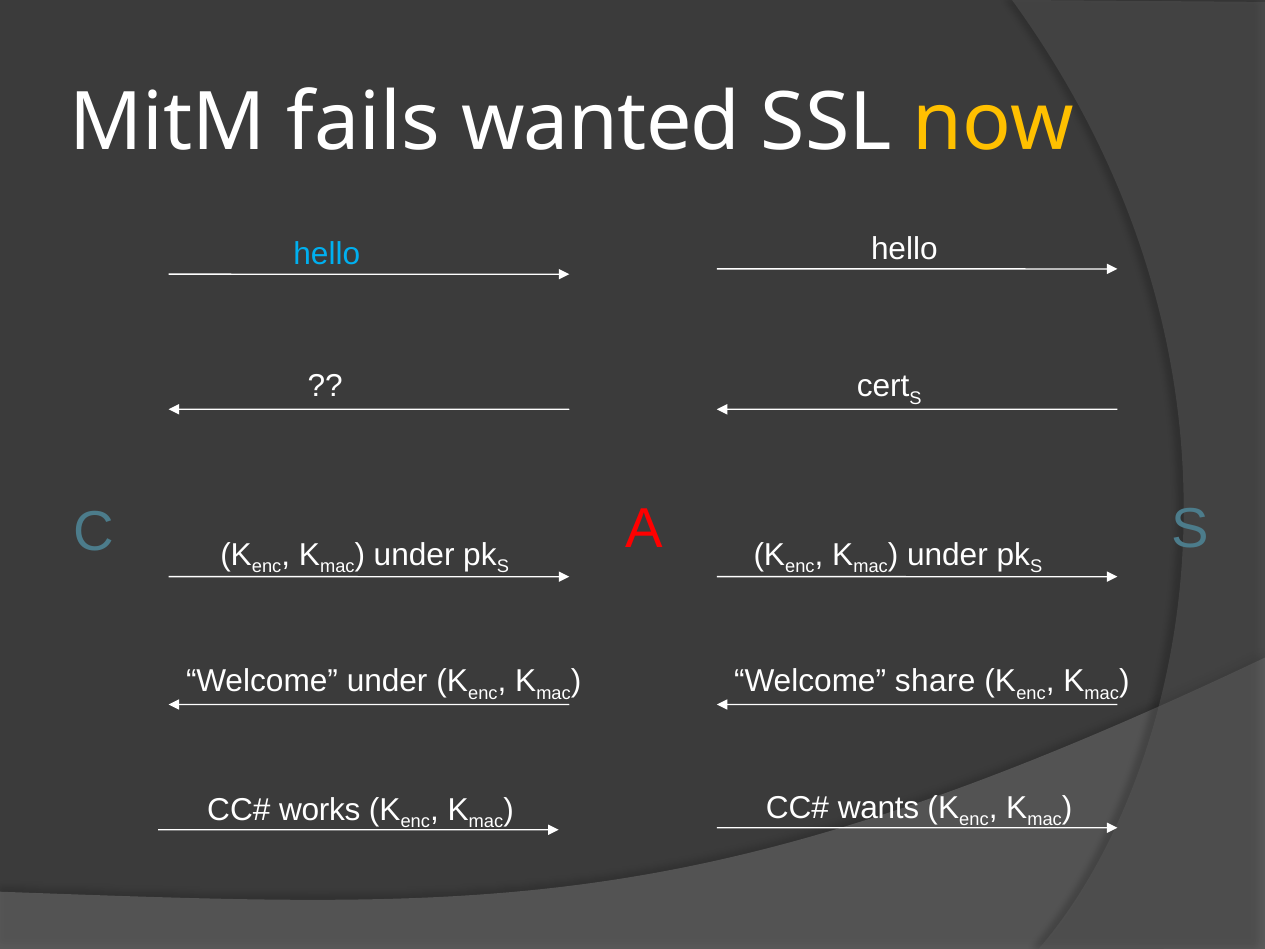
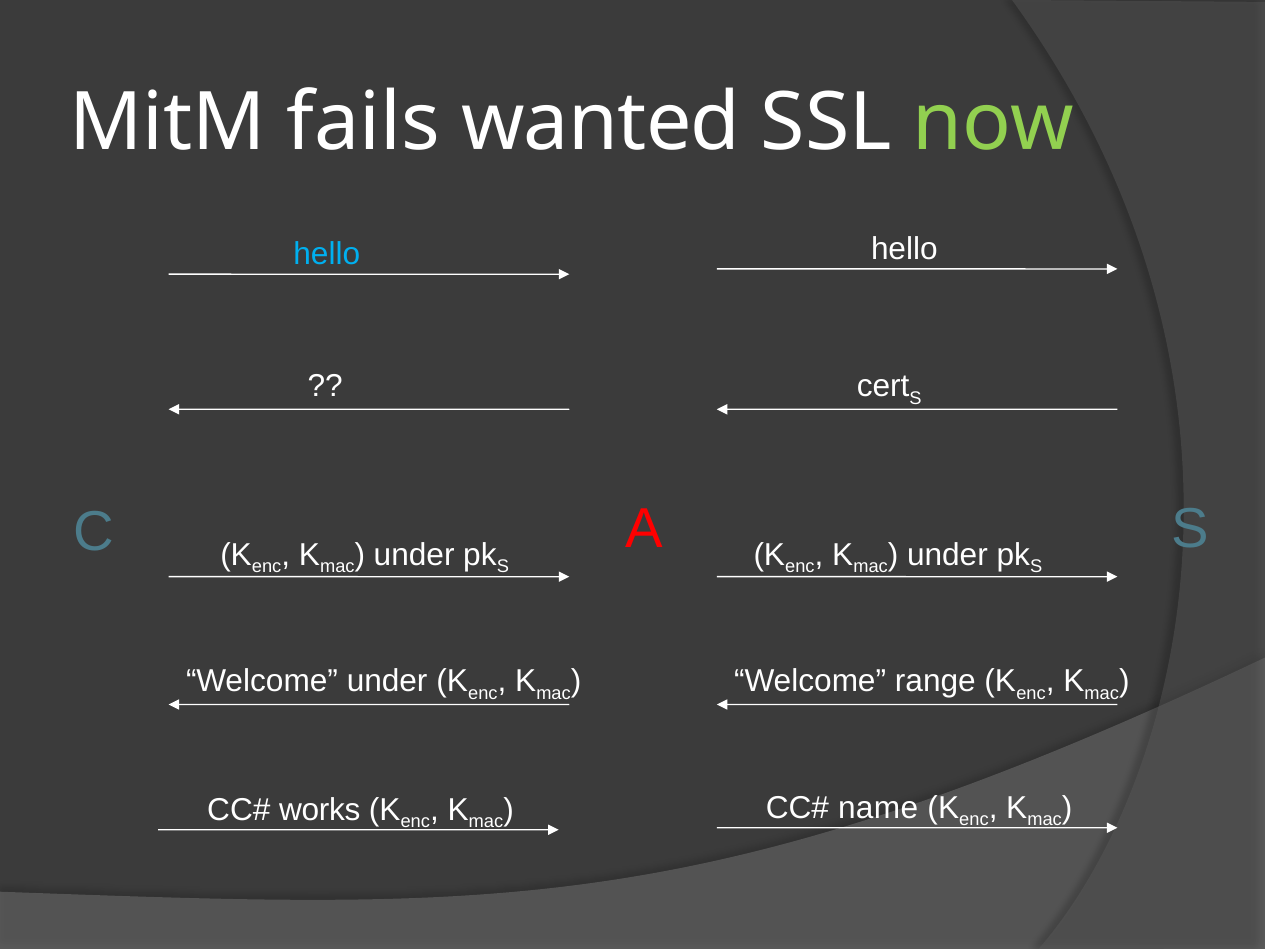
now colour: yellow -> light green
share: share -> range
wants: wants -> name
